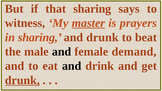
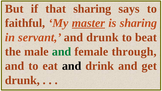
witness: witness -> faithful
is prayers: prayers -> sharing
in sharing: sharing -> servant
and at (62, 52) colour: black -> green
demand: demand -> through
drunk at (22, 80) underline: present -> none
